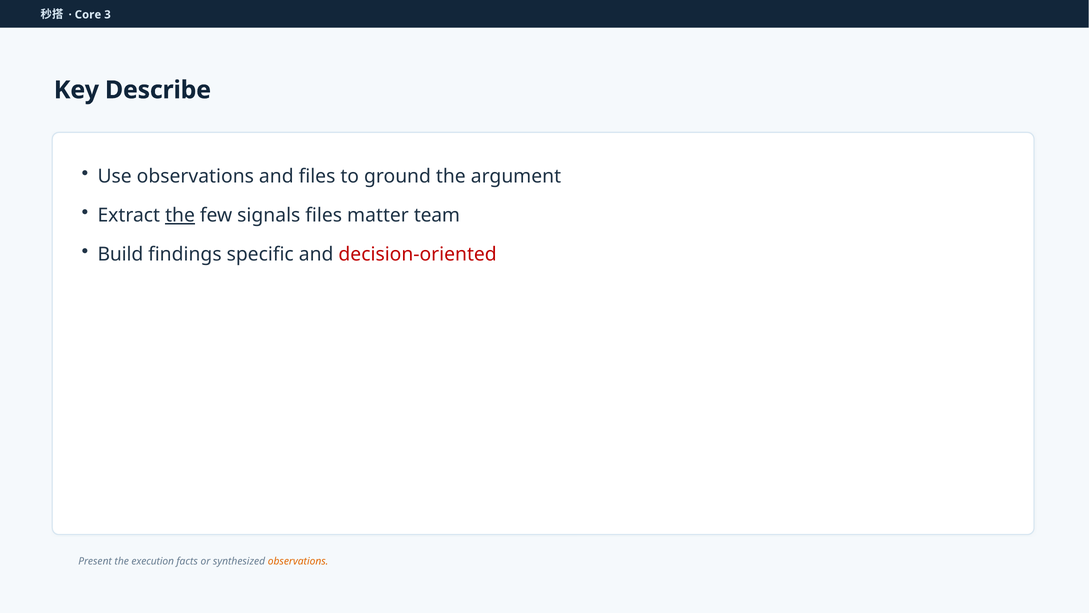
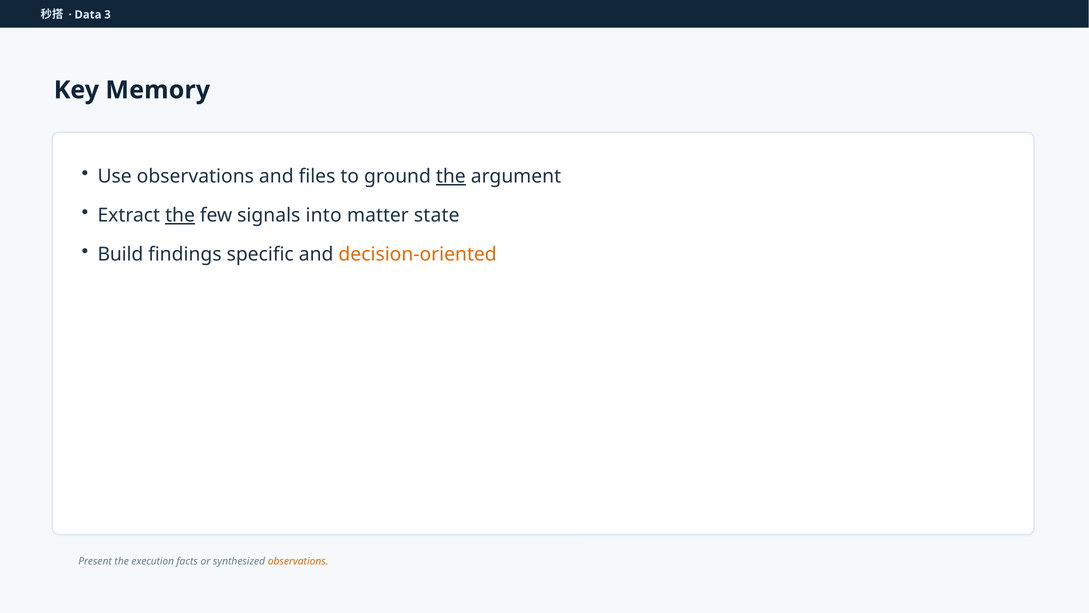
Core: Core -> Data
Describe: Describe -> Memory
the at (451, 176) underline: none -> present
signals files: files -> into
team: team -> state
decision-oriented colour: red -> orange
